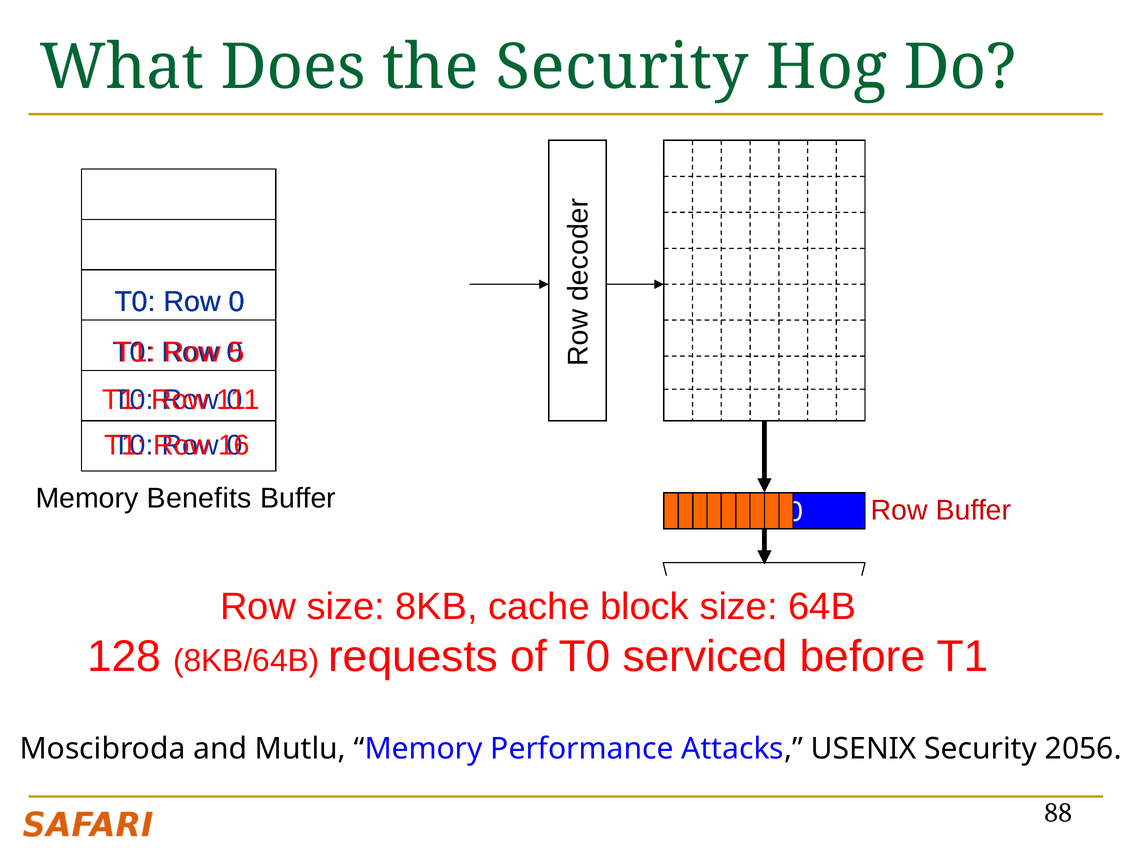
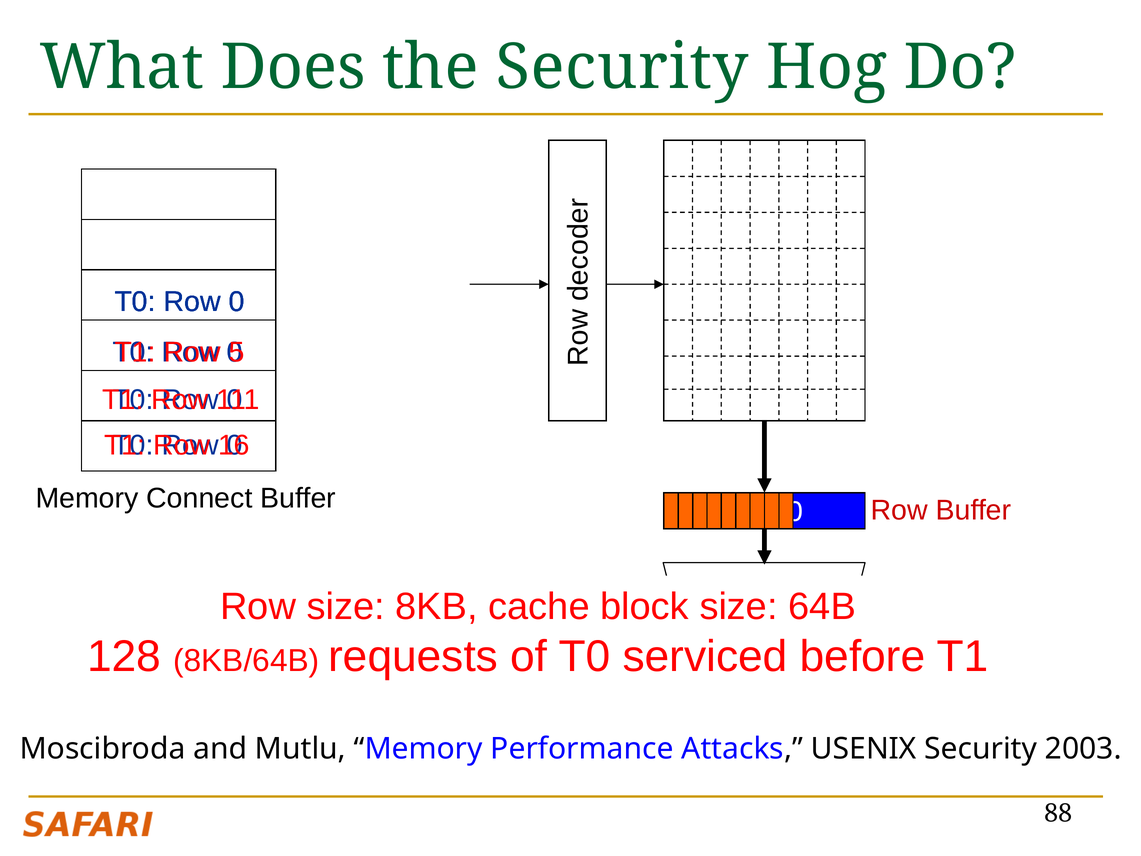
Benefits: Benefits -> Connect
2056: 2056 -> 2003
